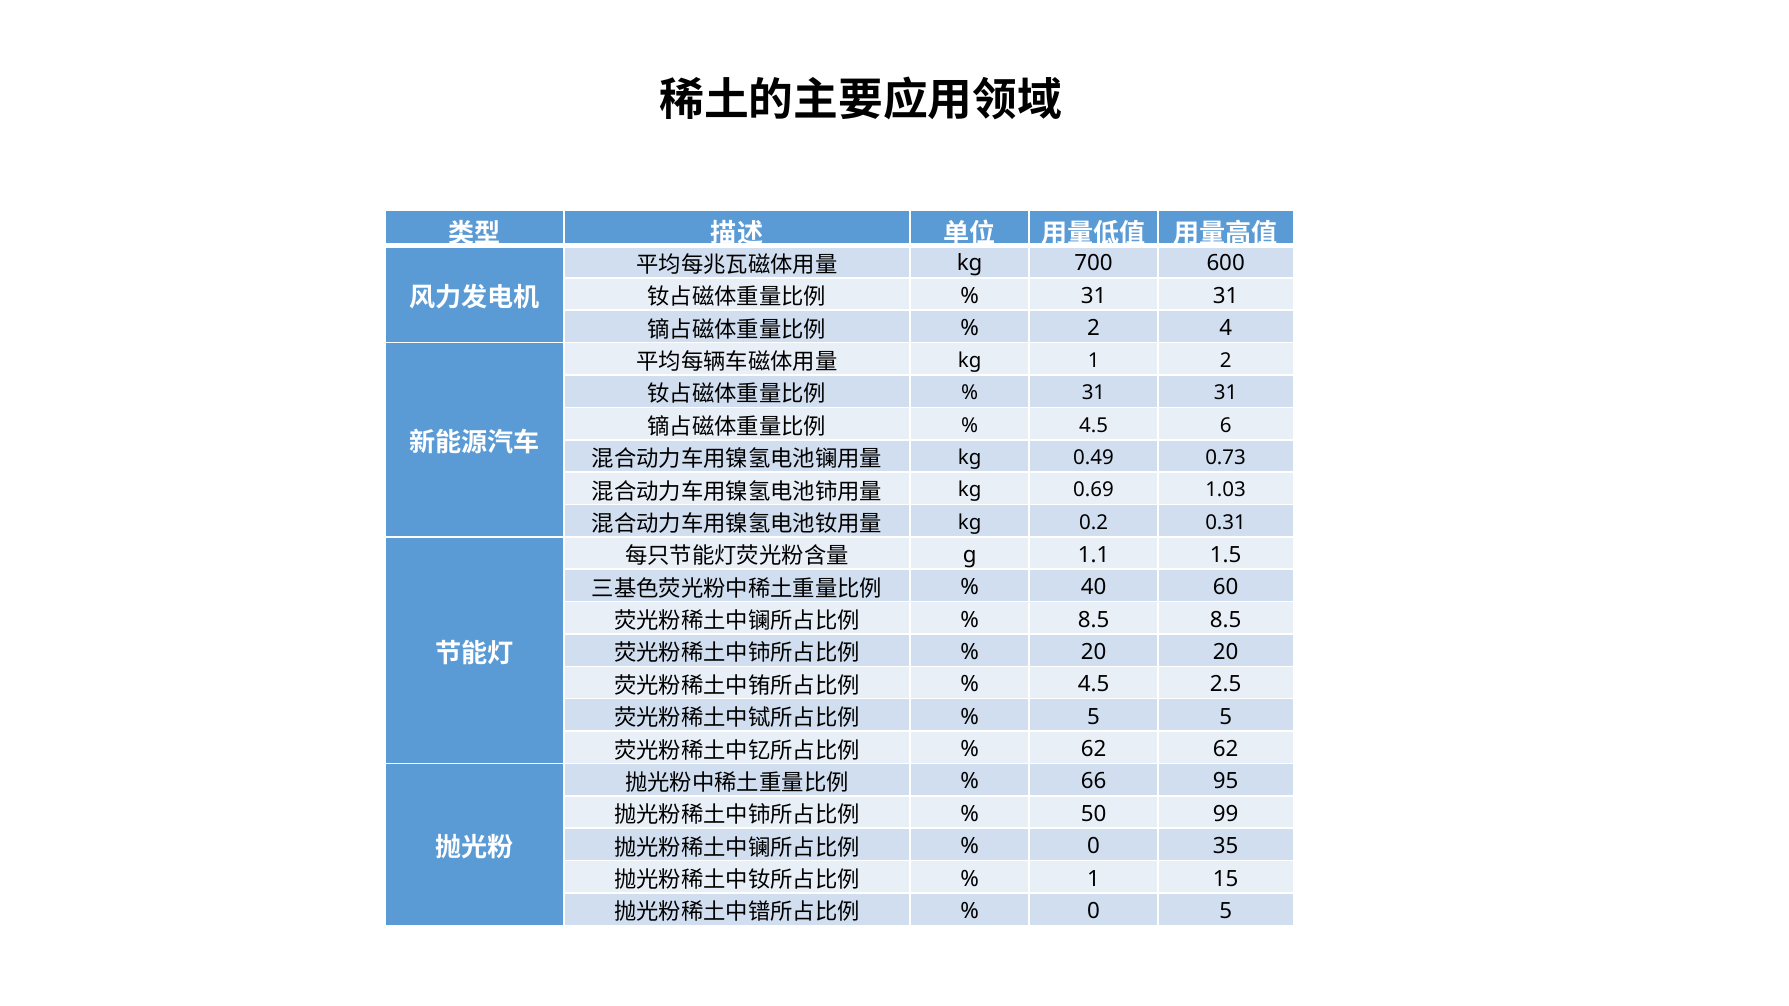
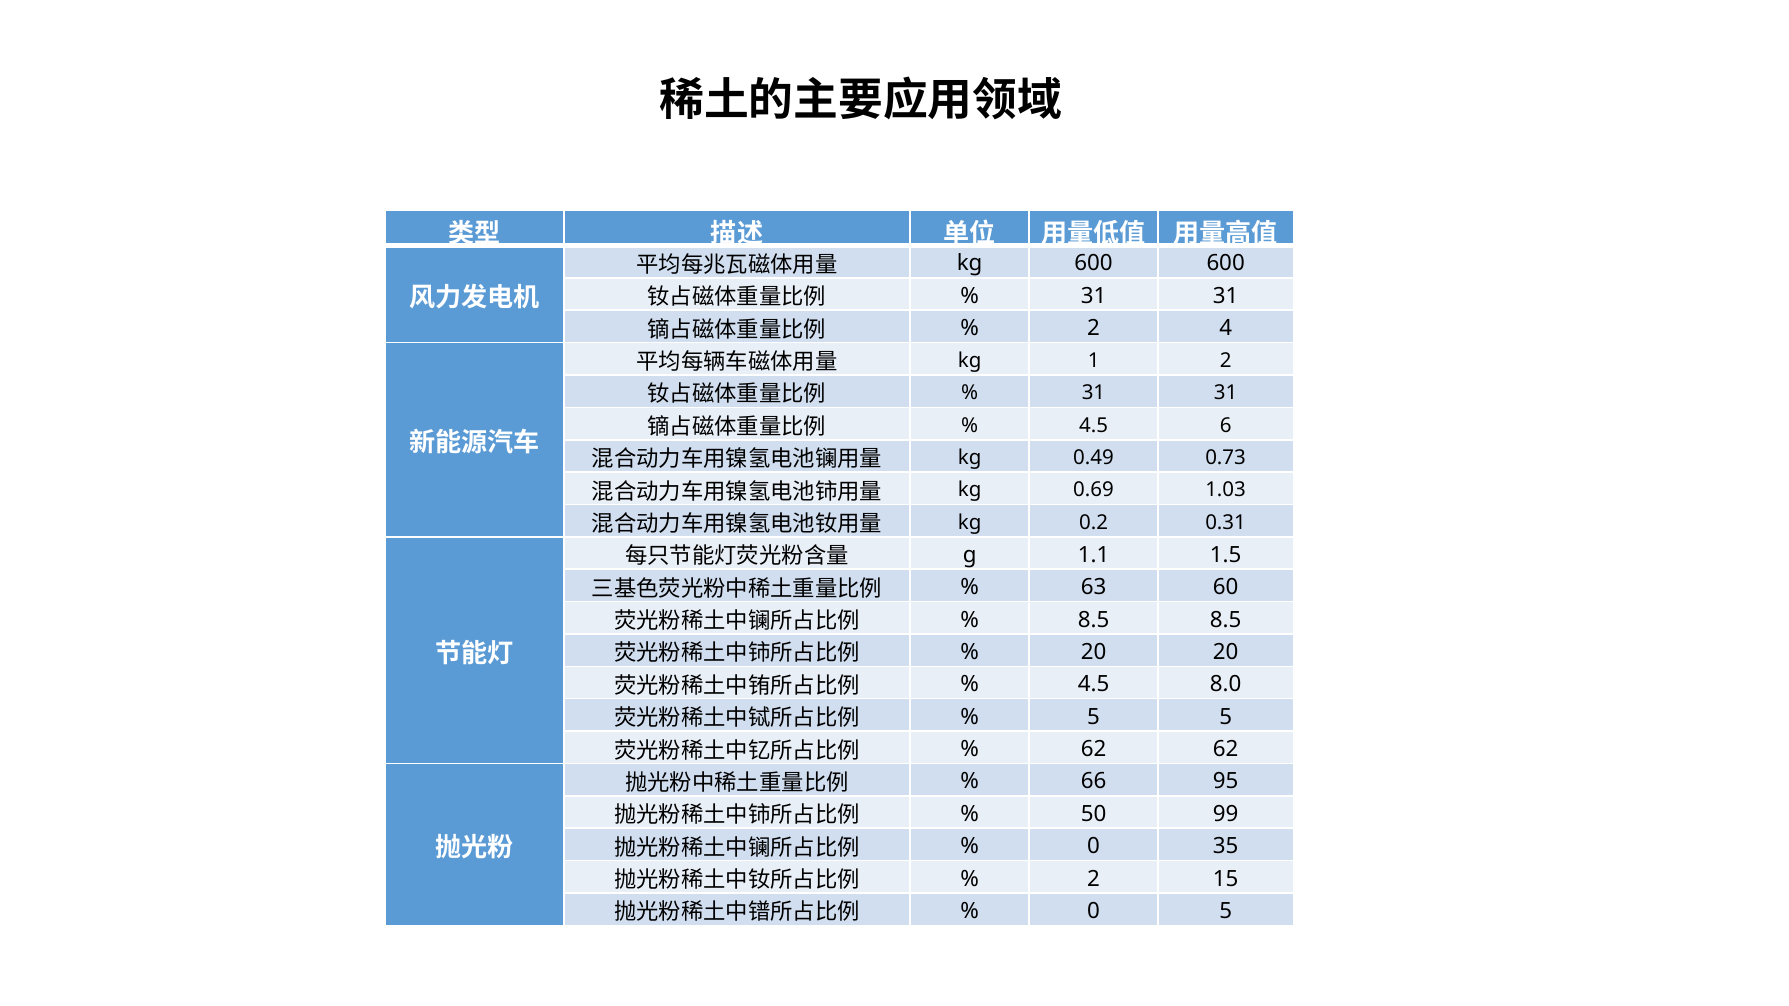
kg 700: 700 -> 600
40: 40 -> 63
2.5: 2.5 -> 8.0
1 at (1094, 879): 1 -> 2
